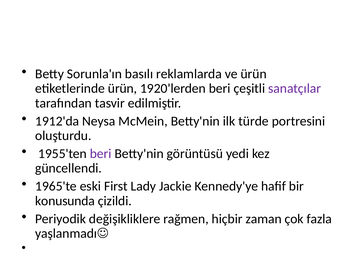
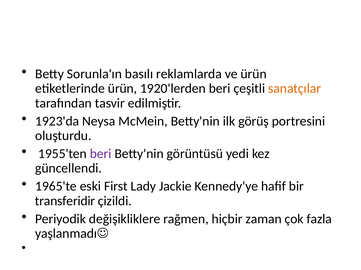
sanatçılar colour: purple -> orange
1912'da: 1912'da -> 1923'da
türde: türde -> görüş
konusunda: konusunda -> transferidir
